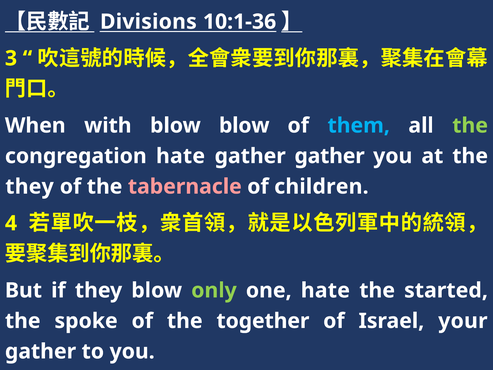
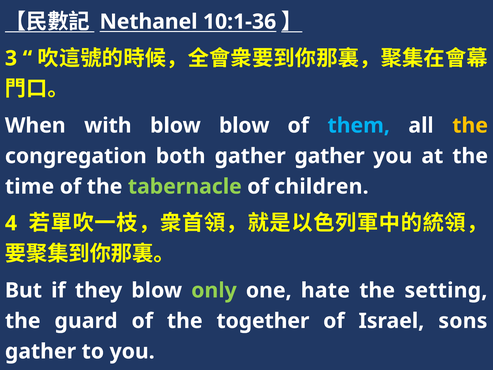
Divisions: Divisions -> Nethanel
the at (470, 125) colour: light green -> yellow
congregation hate: hate -> both
they at (30, 186): they -> time
tabernacle colour: pink -> light green
started: started -> setting
spoke: spoke -> guard
your: your -> sons
